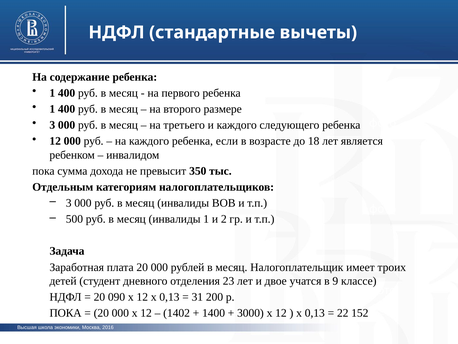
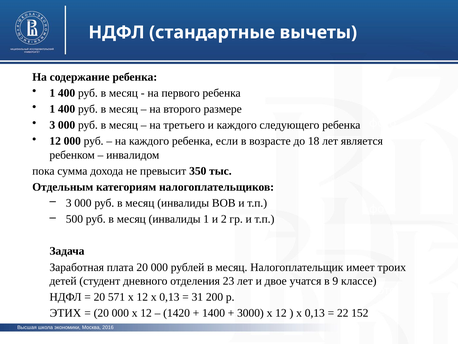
090: 090 -> 571
ПОКА at (66, 313): ПОКА -> ЭТИХ
1402: 1402 -> 1420
